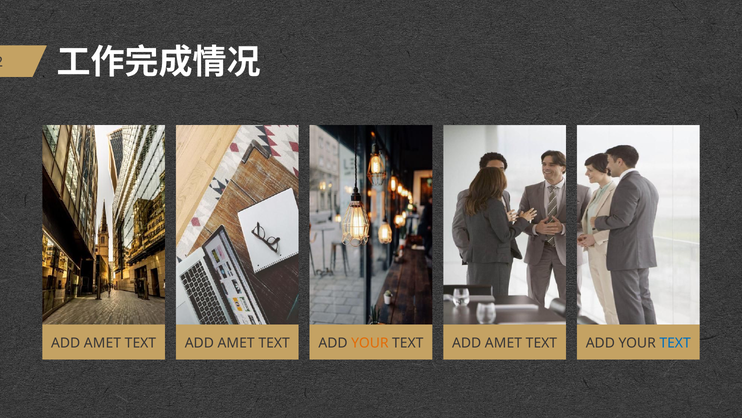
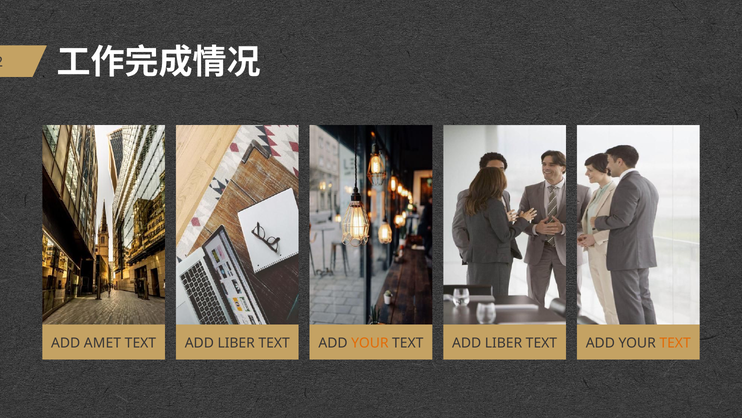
AMET at (236, 342): AMET -> LIBER
AMET at (503, 342): AMET -> LIBER
TEXT at (675, 342) colour: blue -> orange
